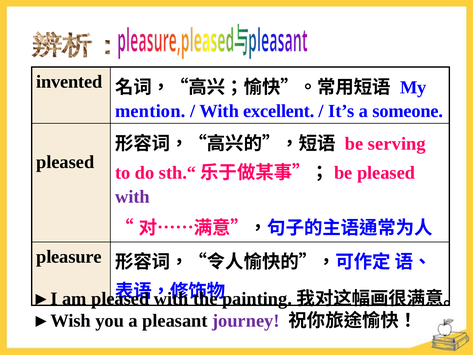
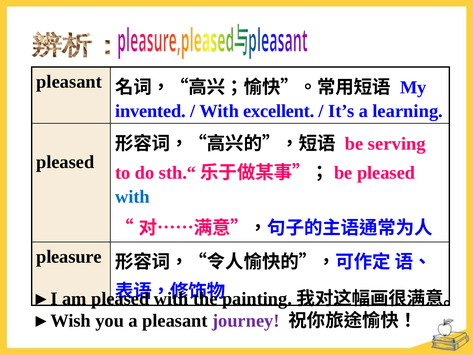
invented at (69, 82): invented -> pleasant
mention: mention -> invented
someone: someone -> learning
with at (132, 197) colour: purple -> blue
